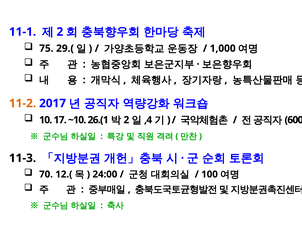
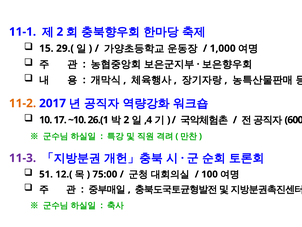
75: 75 -> 15
11-3 colour: black -> purple
70: 70 -> 51
24:00: 24:00 -> 75:00
